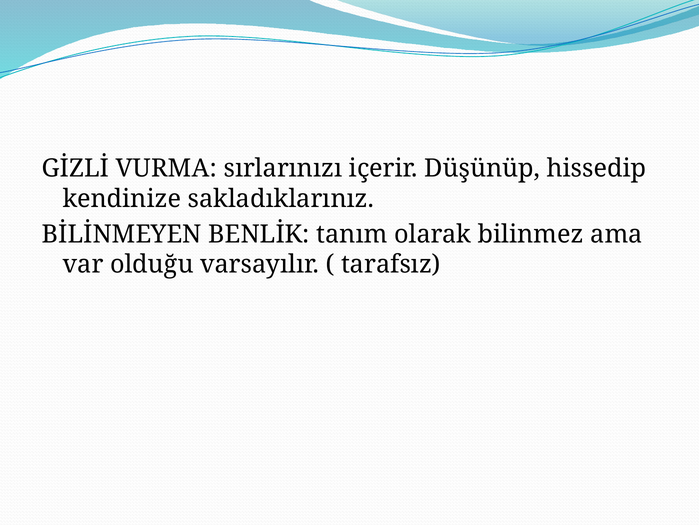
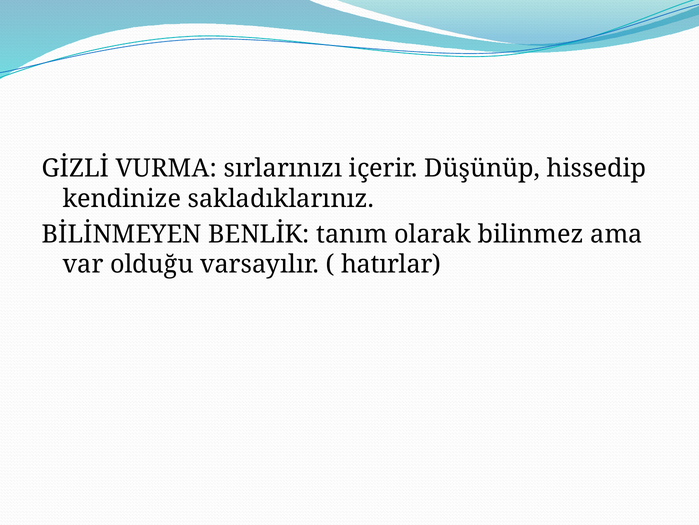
tarafsız: tarafsız -> hatırlar
